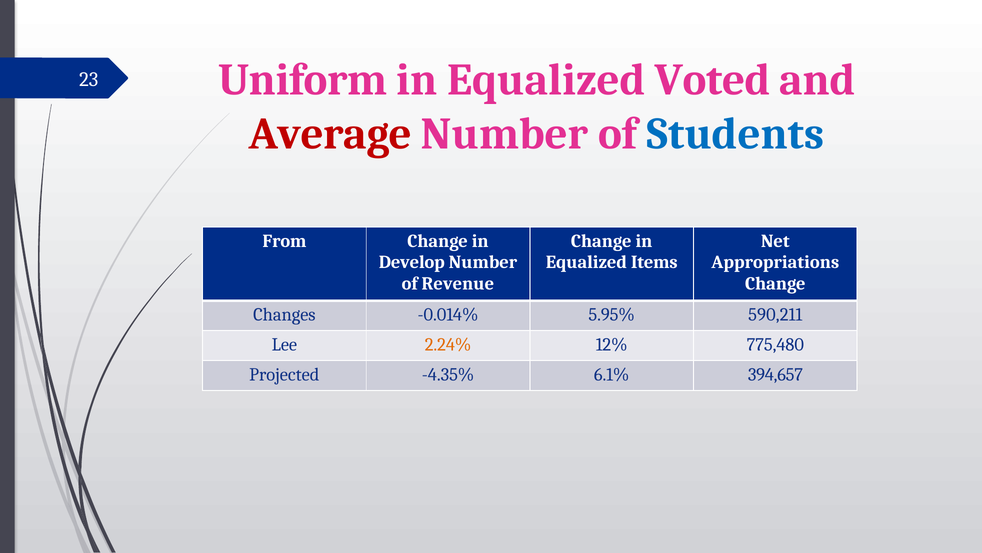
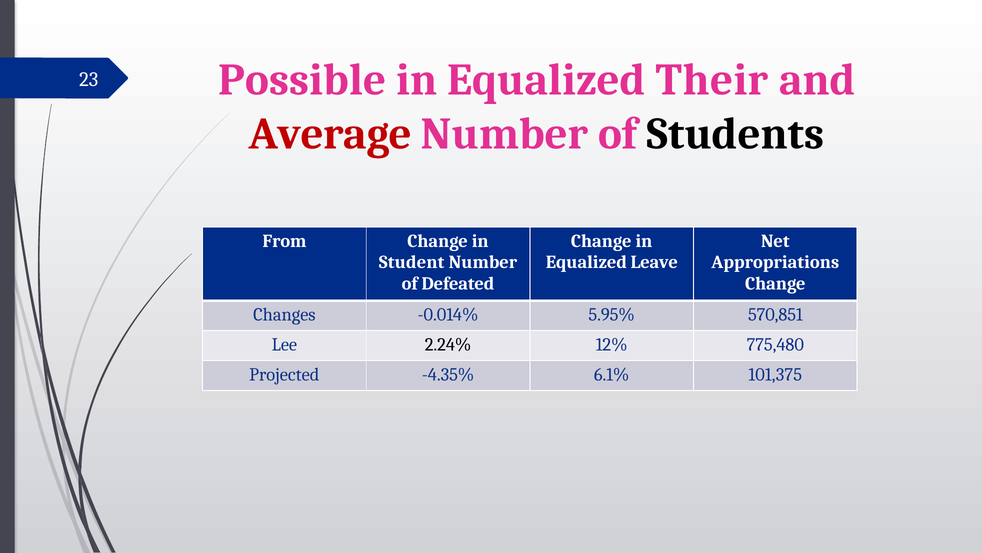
Uniform: Uniform -> Possible
Voted: Voted -> Their
Students colour: blue -> black
Develop: Develop -> Student
Items: Items -> Leave
Revenue: Revenue -> Defeated
590,211: 590,211 -> 570,851
2.24% colour: orange -> black
394,657: 394,657 -> 101,375
